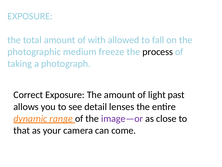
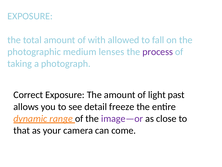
freeze: freeze -> lenses
process colour: black -> purple
lenses: lenses -> freeze
